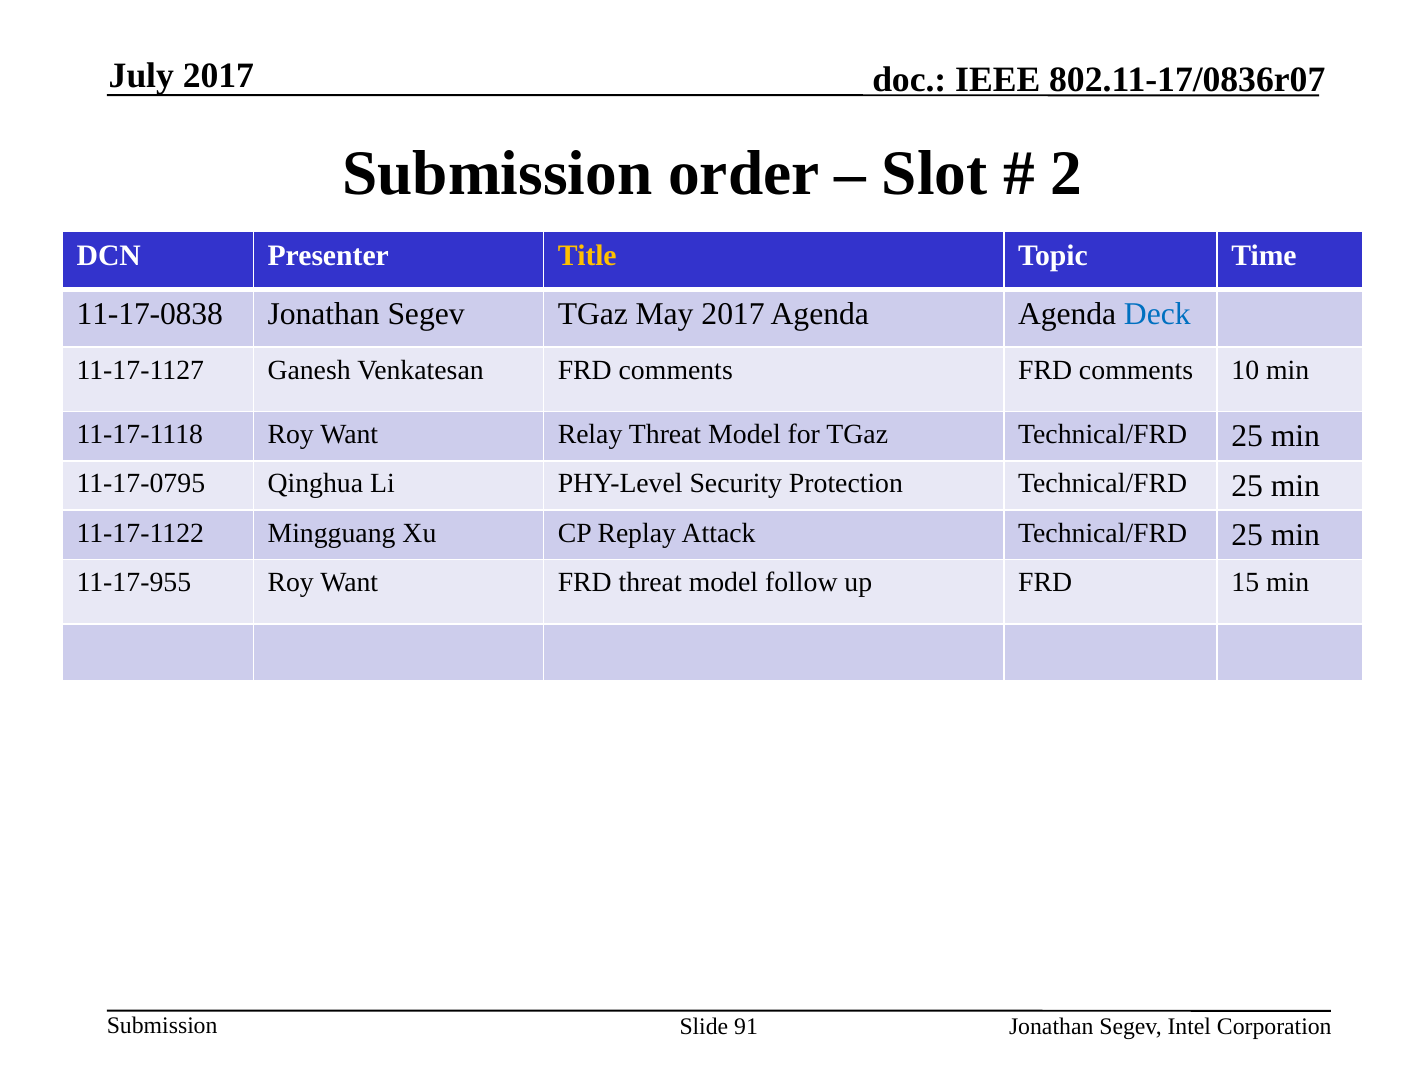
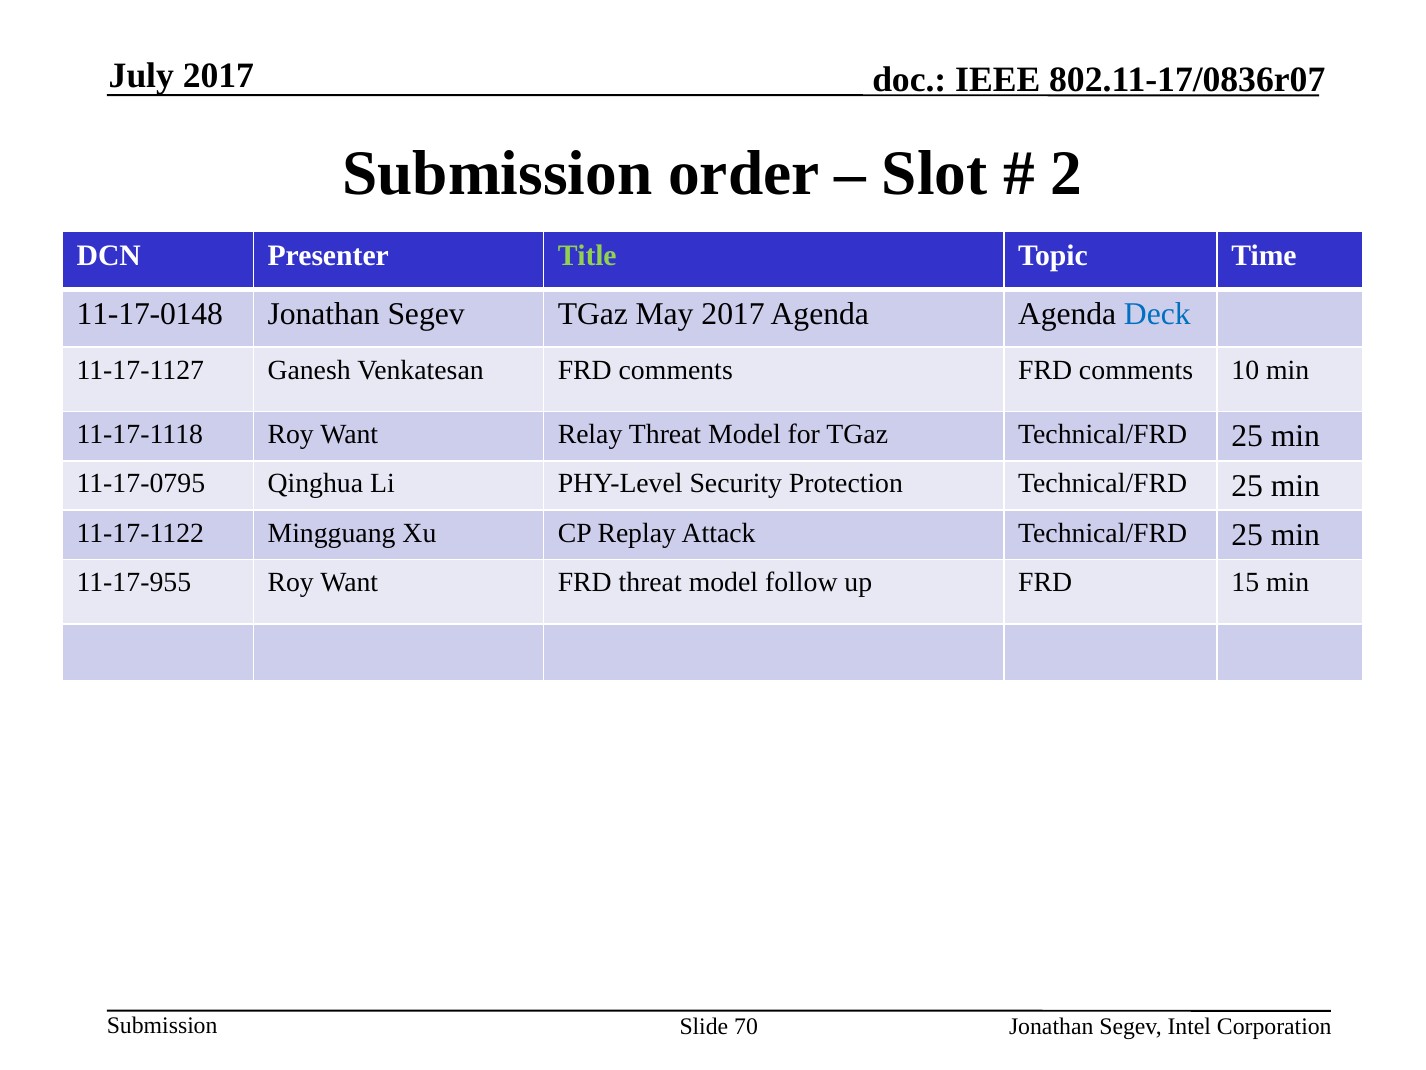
Title colour: yellow -> light green
11-17-0838: 11-17-0838 -> 11-17-0148
91: 91 -> 70
